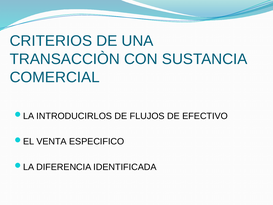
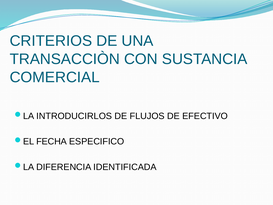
VENTA: VENTA -> FECHA
